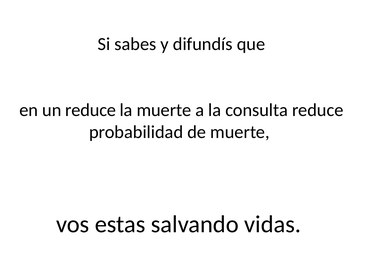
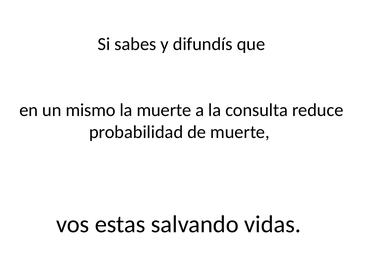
un reduce: reduce -> mismo
